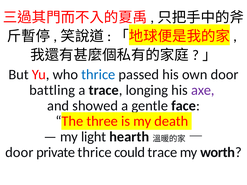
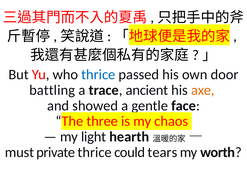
longing: longing -> ancient
axe colour: purple -> orange
death: death -> chaos
door at (19, 153): door -> must
could trace: trace -> tears
